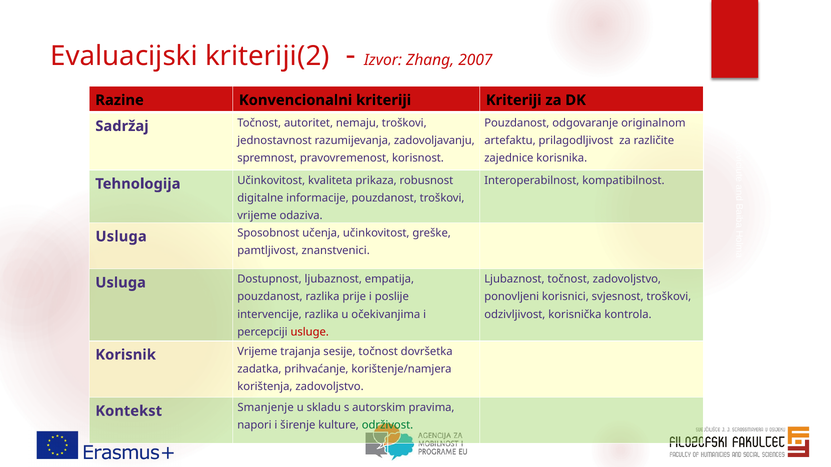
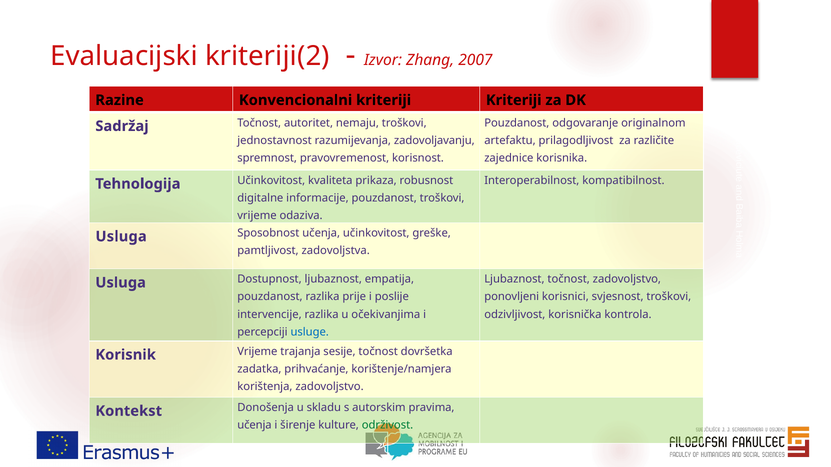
znanstvenici: znanstvenici -> zadovoljstva
usluge colour: red -> blue
Smanjenje: Smanjenje -> Donošenja
napori at (254, 426): napori -> učenja
